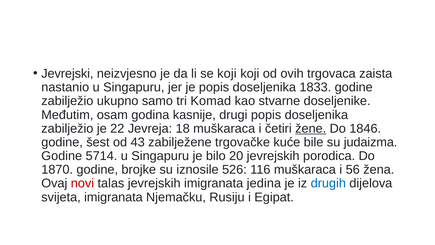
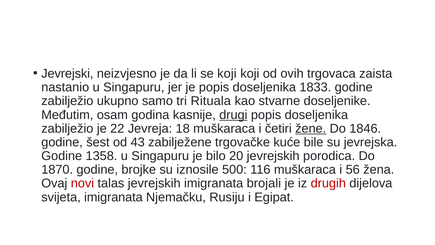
Komad: Komad -> Rituala
drugi underline: none -> present
judaizma: judaizma -> jevrejska
5714: 5714 -> 1358
526: 526 -> 500
jedina: jedina -> brojali
drugih colour: blue -> red
